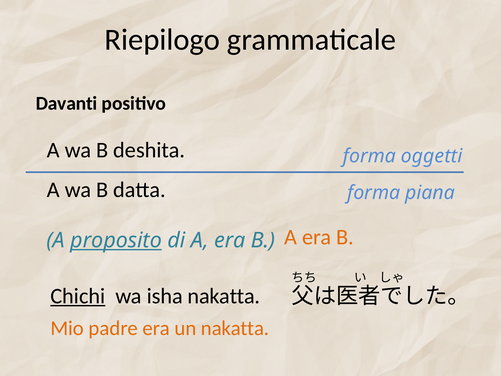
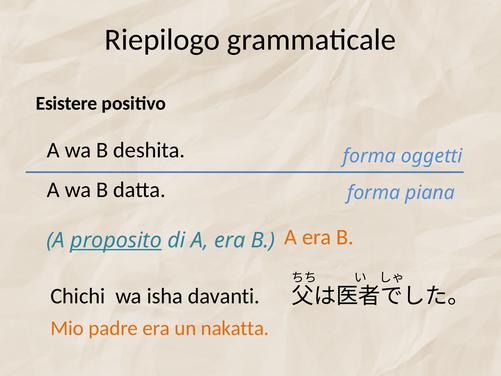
Davanti: Davanti -> Esistere
Chichi underline: present -> none
isha nakatta: nakatta -> davanti
